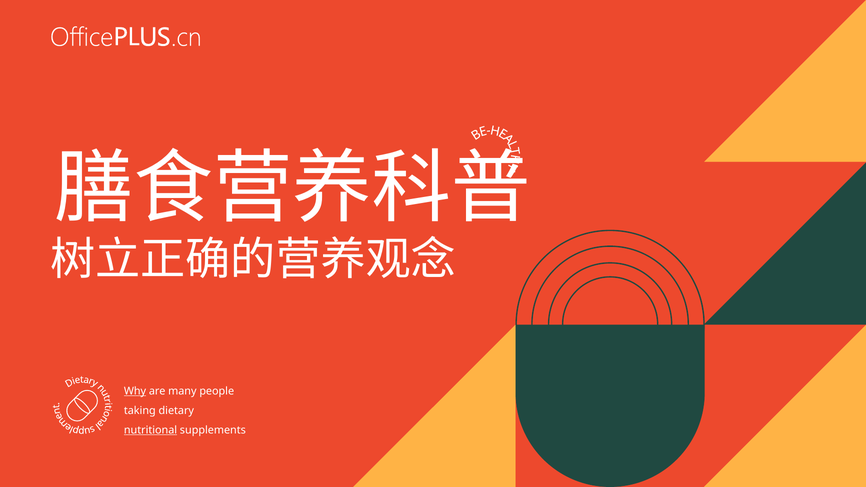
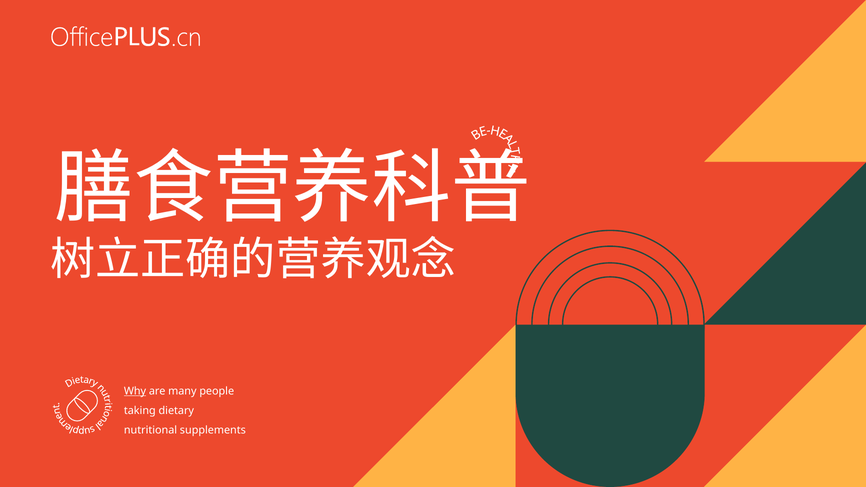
nutritional underline: present -> none
